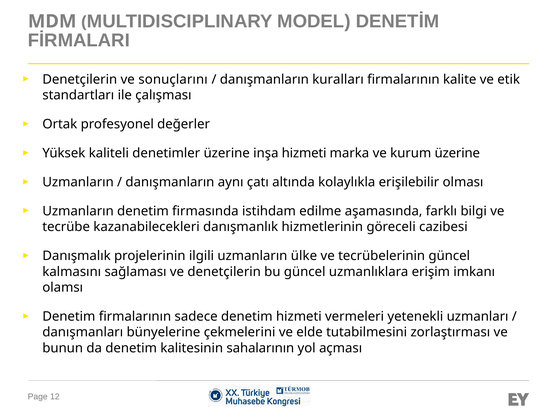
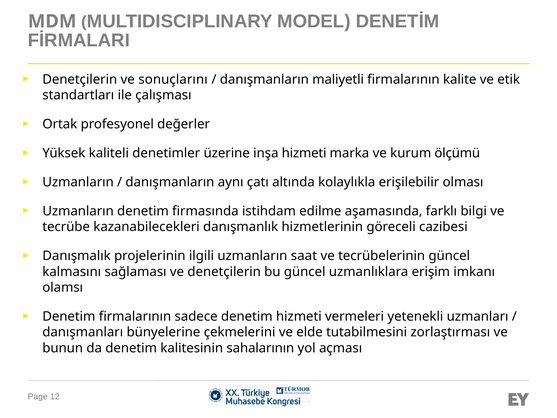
kuralları: kuralları -> maliyetli
kurum üzerine: üzerine -> ölçümü
ülke: ülke -> saat
